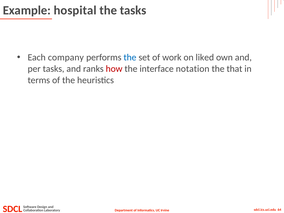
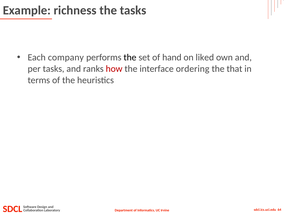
hospital: hospital -> richness
the at (130, 57) colour: blue -> black
work: work -> hand
notation: notation -> ordering
